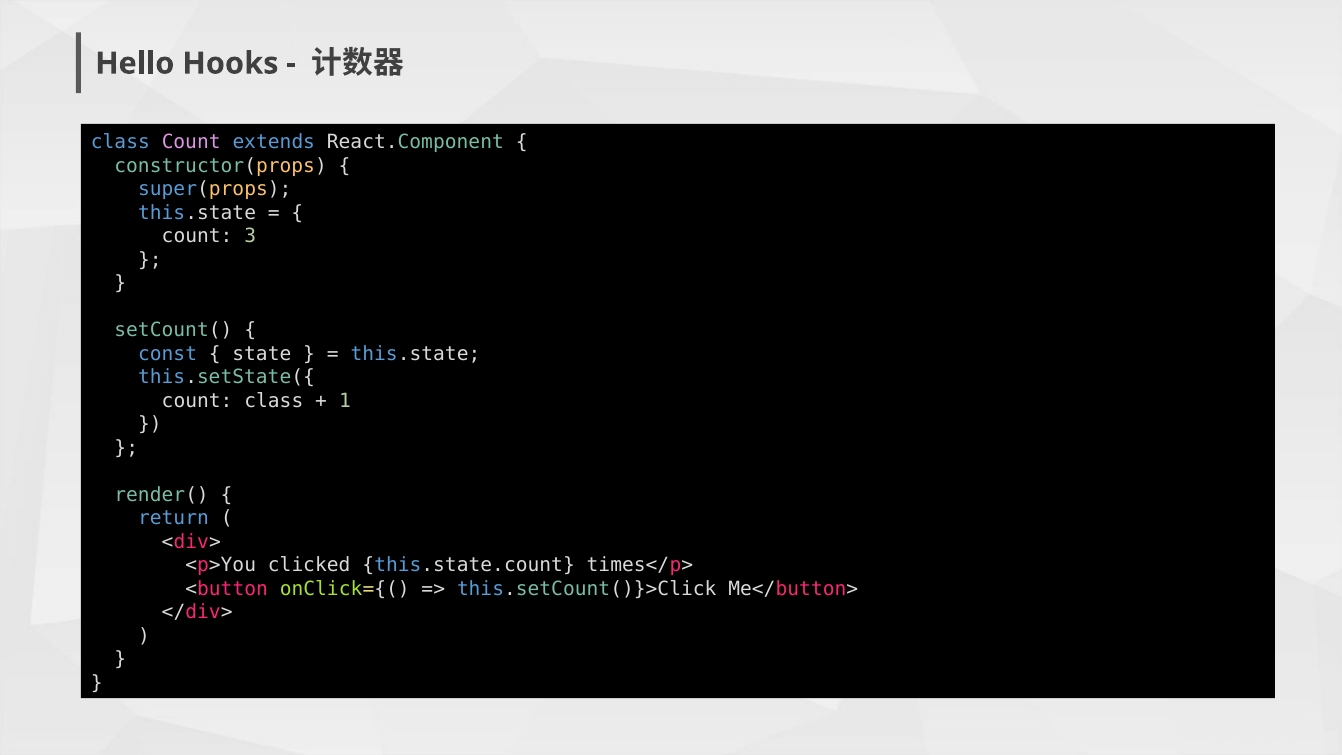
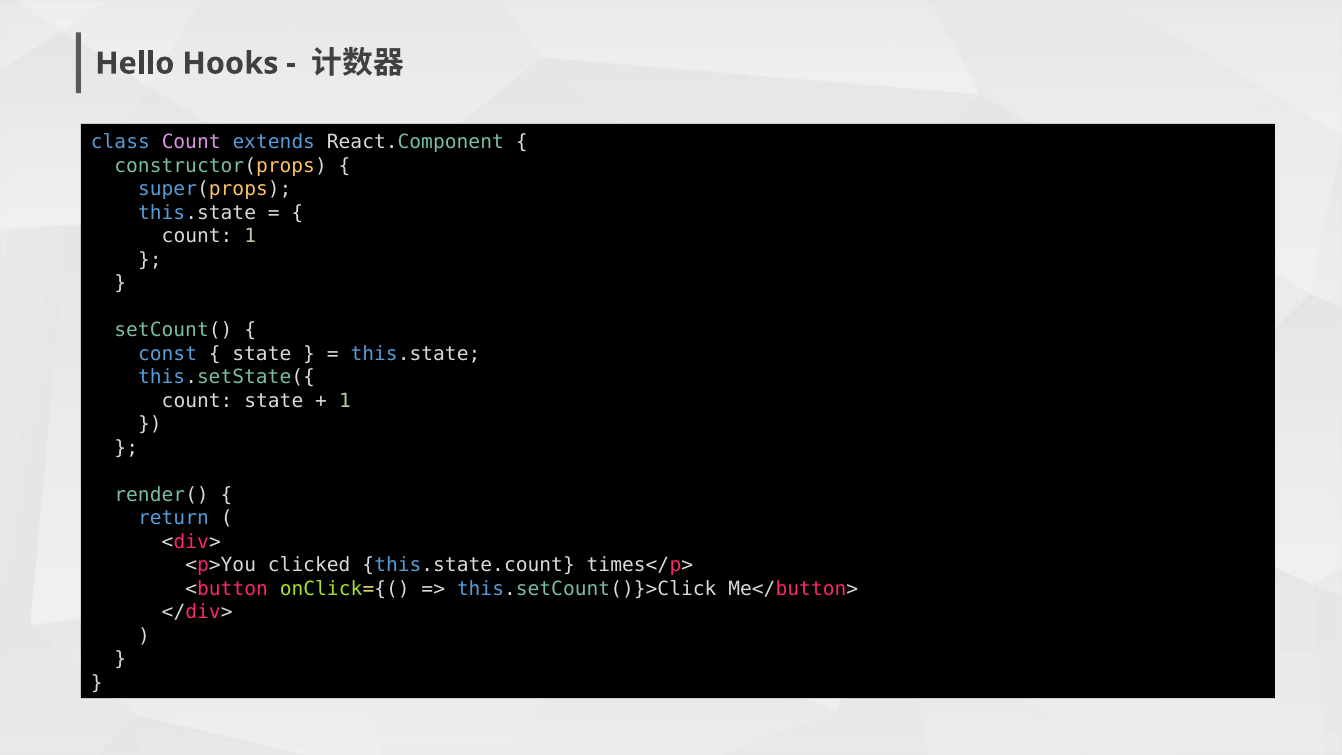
count 3: 3 -> 1
count class: class -> state
